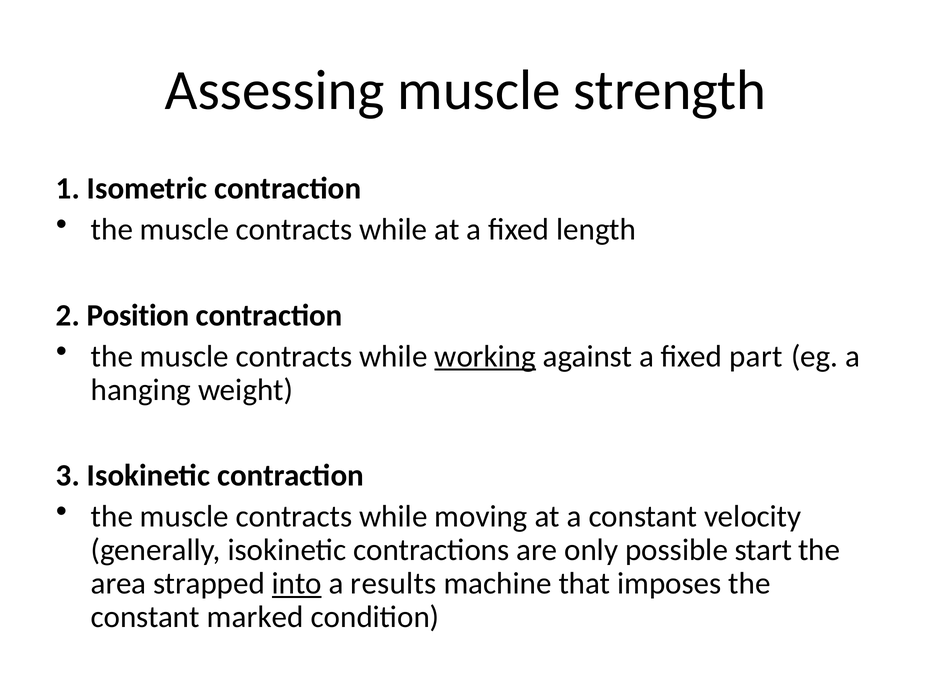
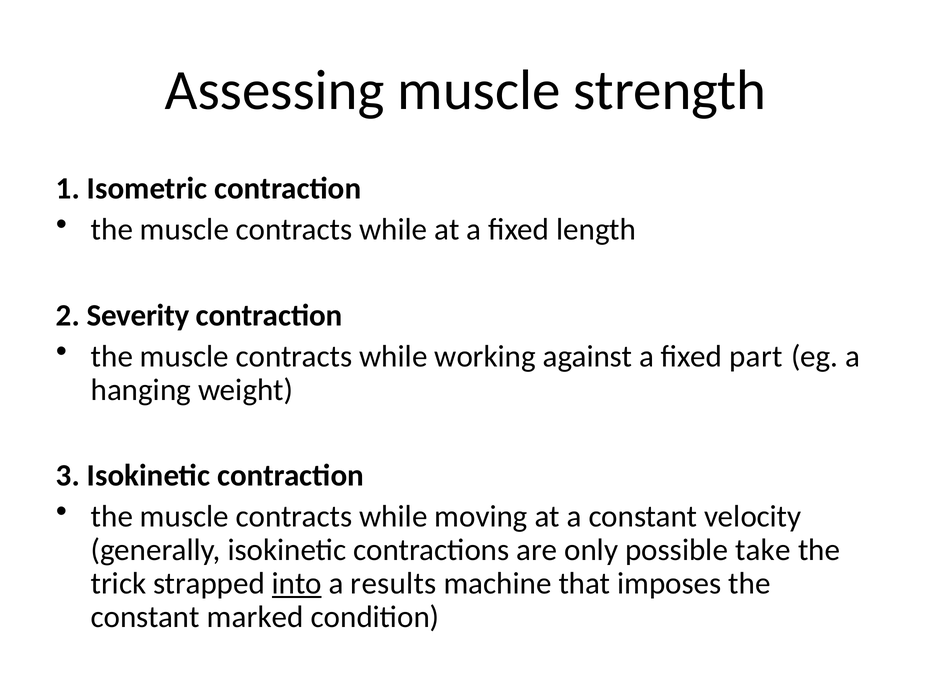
Position: Position -> Severity
working underline: present -> none
start: start -> take
area: area -> trick
